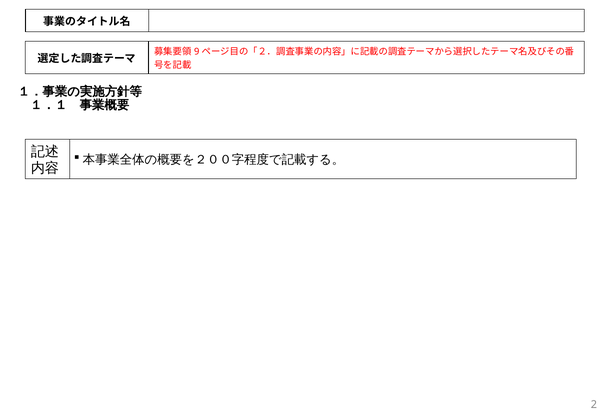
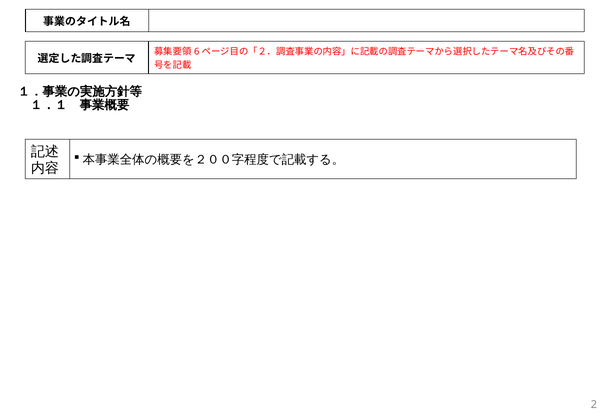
9: 9 -> 6
